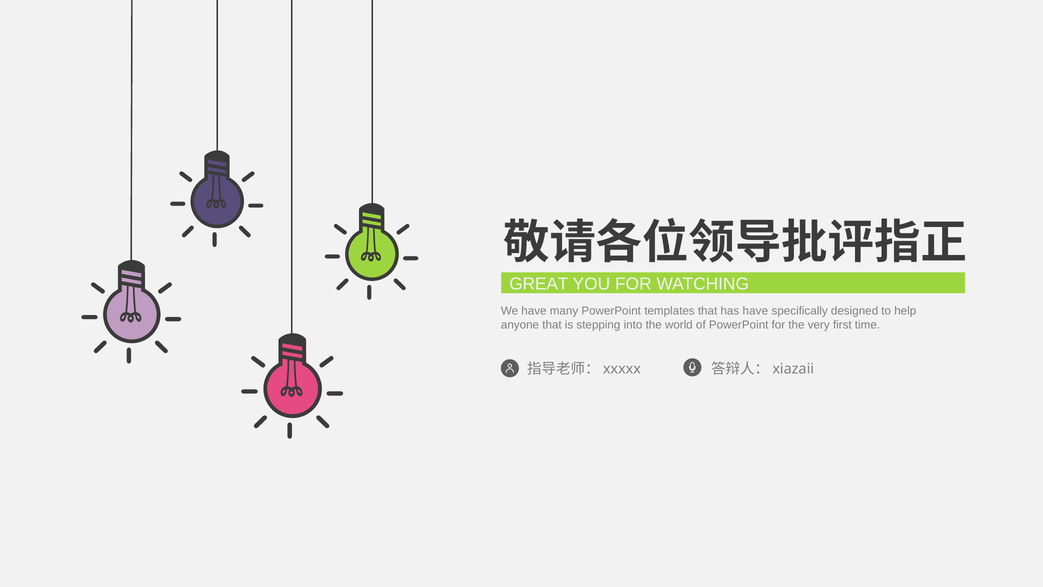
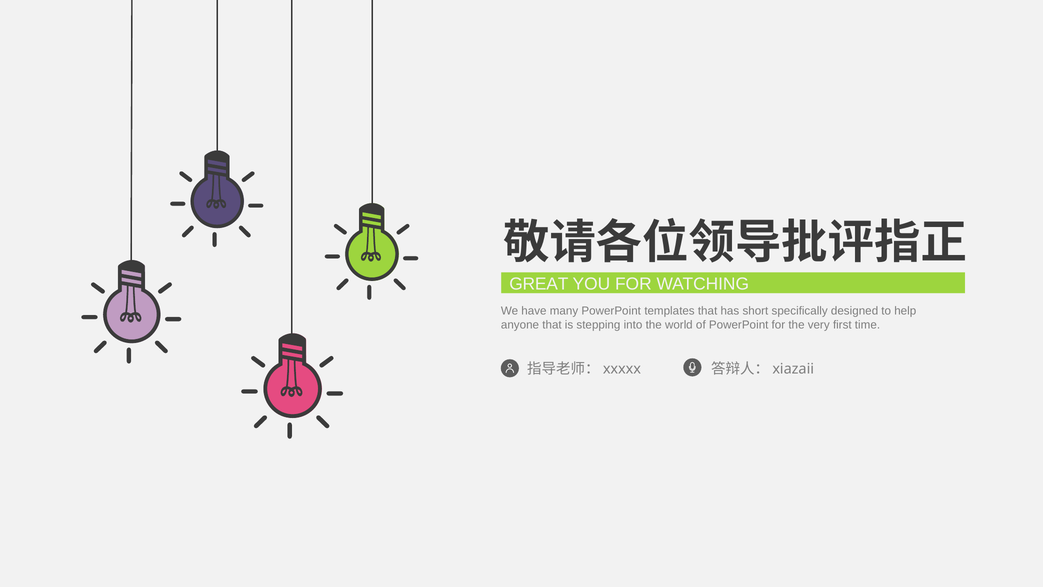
has have: have -> short
